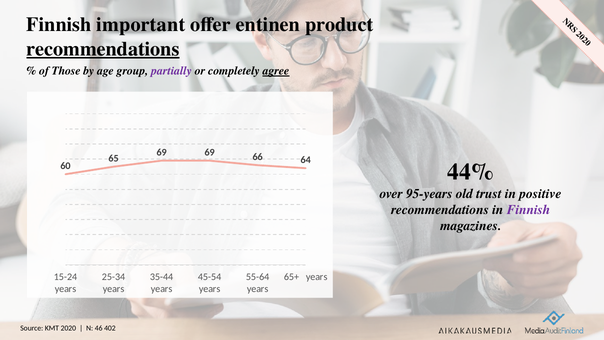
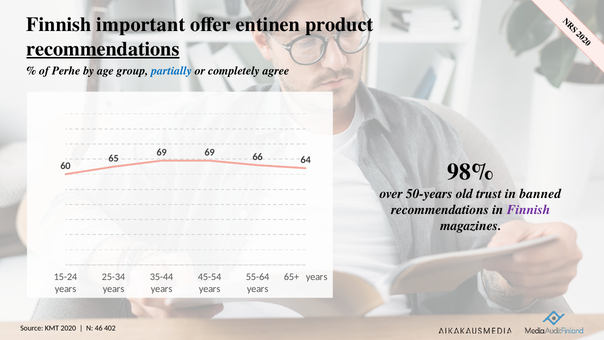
Those: Those -> Perhe
partially colour: purple -> blue
agree underline: present -> none
44%: 44% -> 98%
95-years: 95-years -> 50-years
positive: positive -> banned
